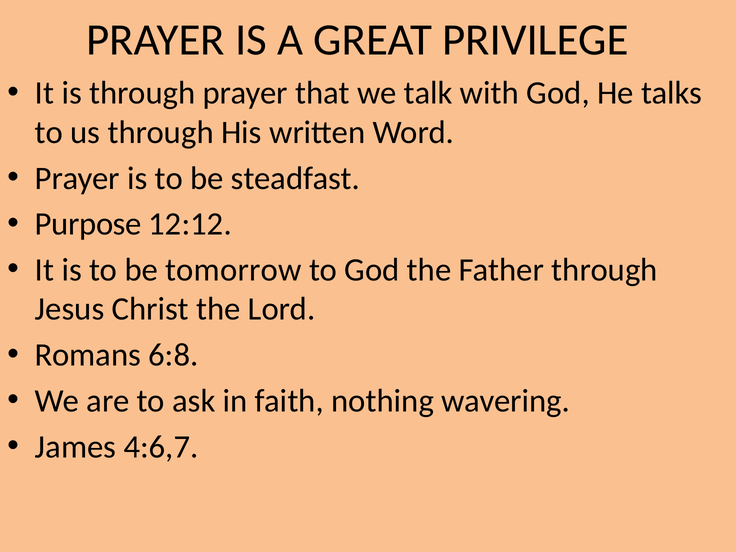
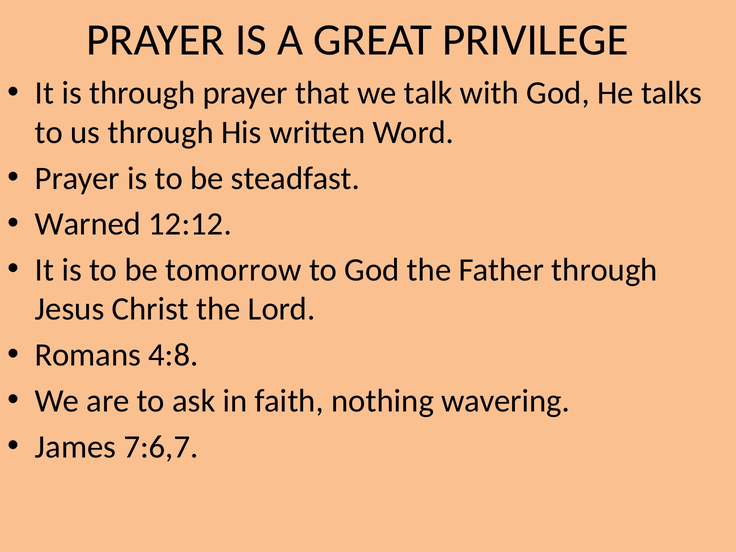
Purpose: Purpose -> Warned
6:8: 6:8 -> 4:8
4:6,7: 4:6,7 -> 7:6,7
